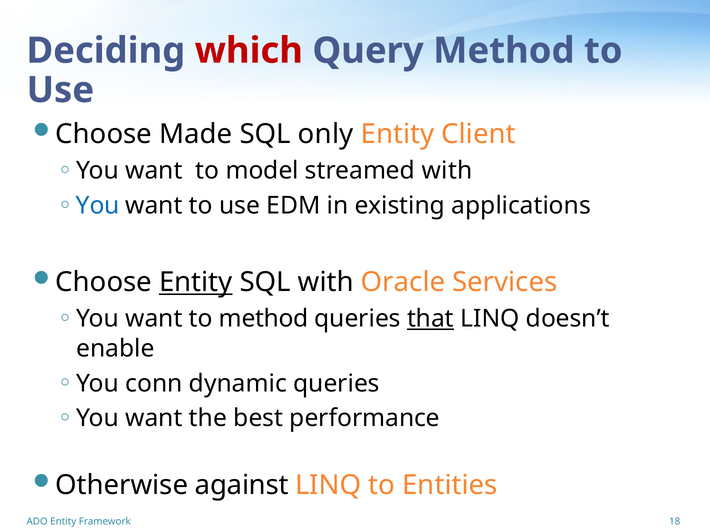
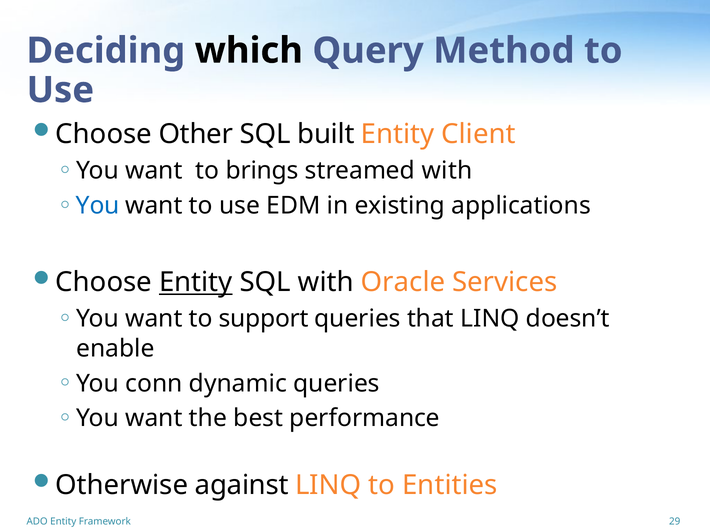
which colour: red -> black
Made: Made -> Other
only: only -> built
model: model -> brings
to method: method -> support
that underline: present -> none
18: 18 -> 29
